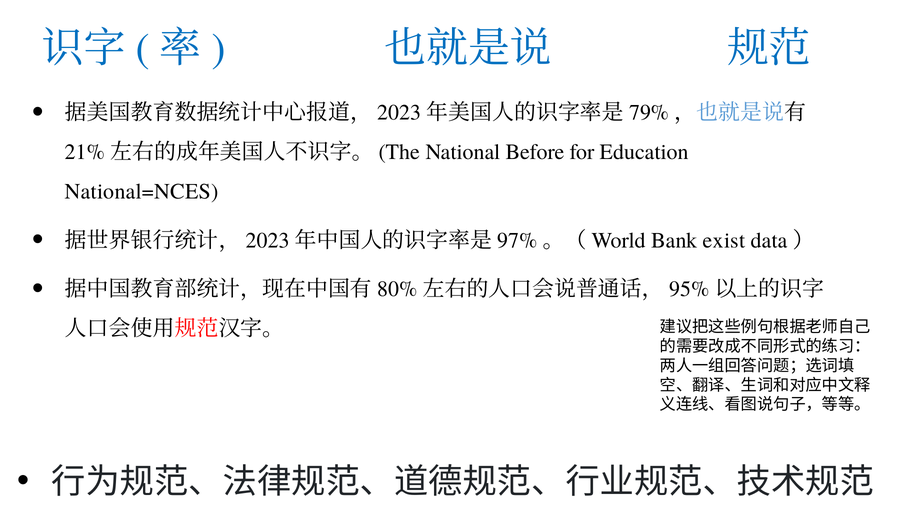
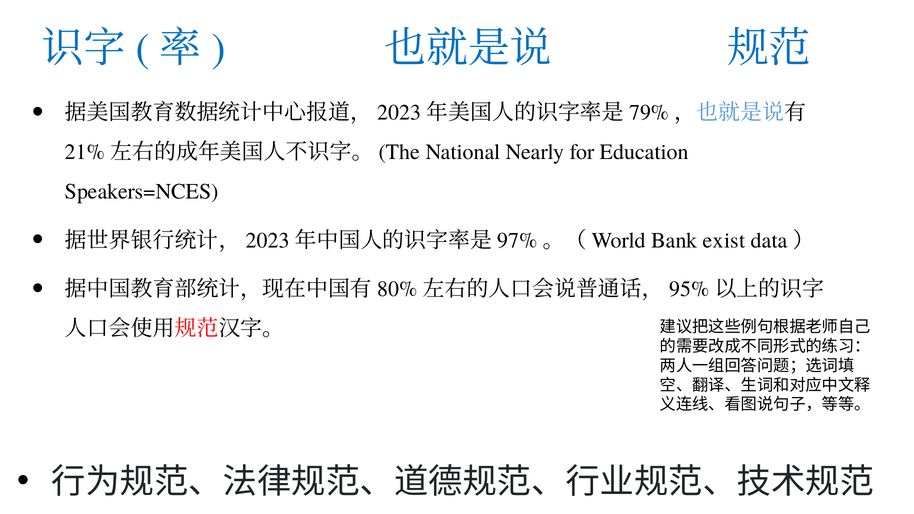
Before: Before -> Nearly
National=NCES: National=NCES -> Speakers=NCES
